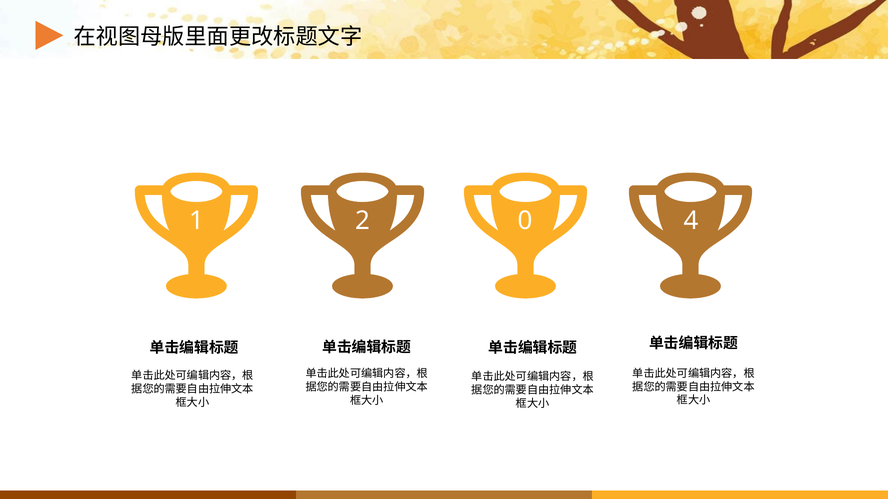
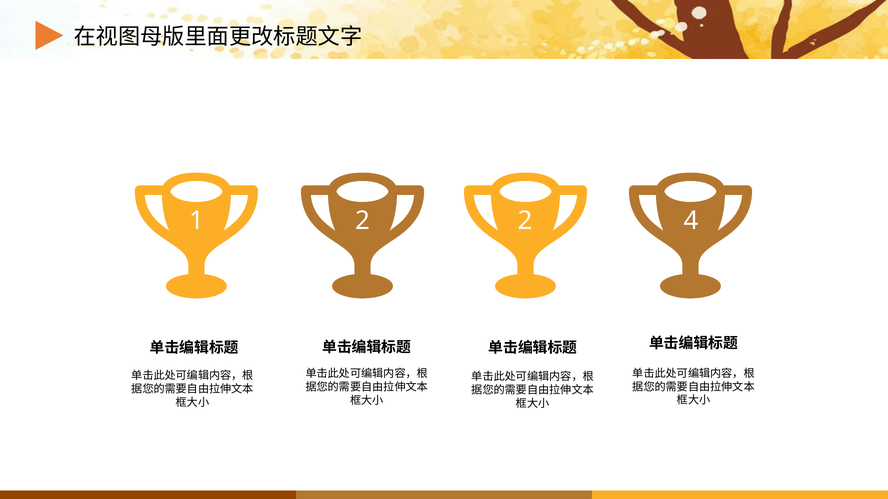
2 0: 0 -> 2
